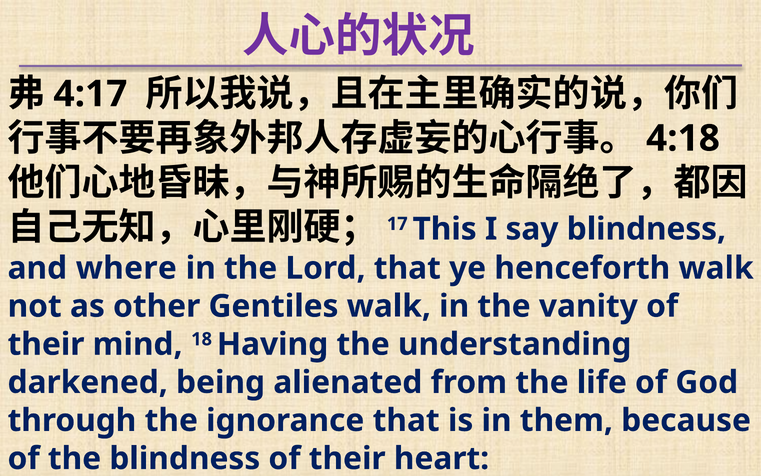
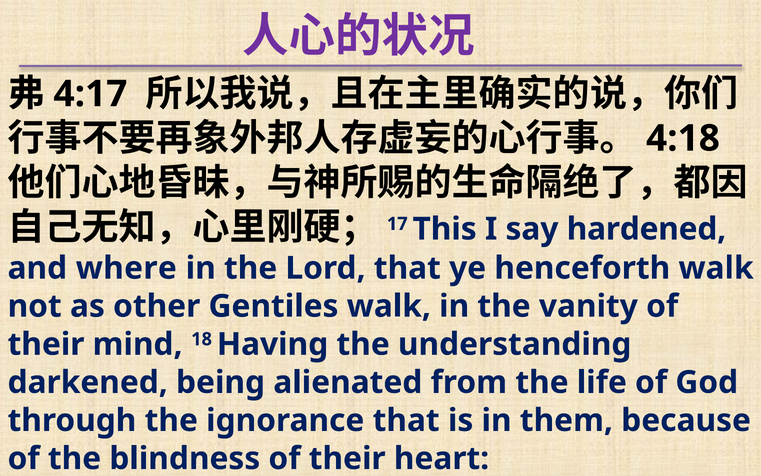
say blindness: blindness -> hardened
